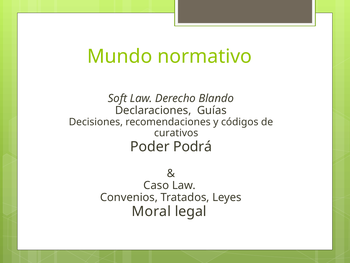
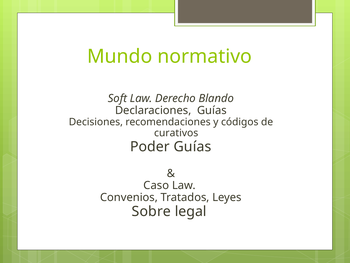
Poder Podrá: Podrá -> Guías
Moral: Moral -> Sobre
